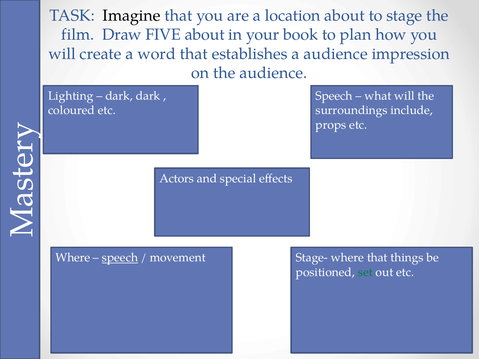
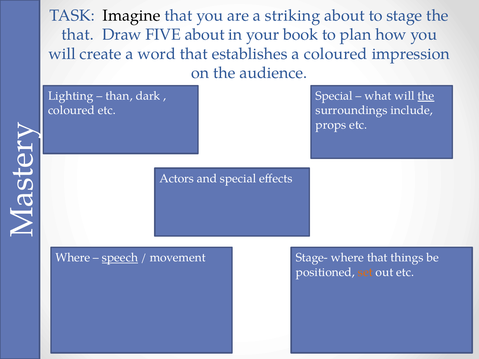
location: location -> striking
film at (78, 35): film -> that
a audience: audience -> coloured
dark at (119, 96): dark -> than
Speech at (334, 96): Speech -> Special
the at (426, 96) underline: none -> present
set colour: green -> orange
